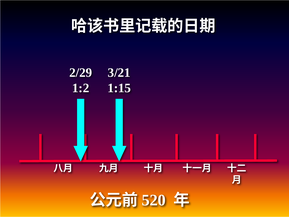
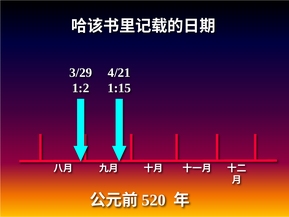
2/29: 2/29 -> 3/29
3/21: 3/21 -> 4/21
